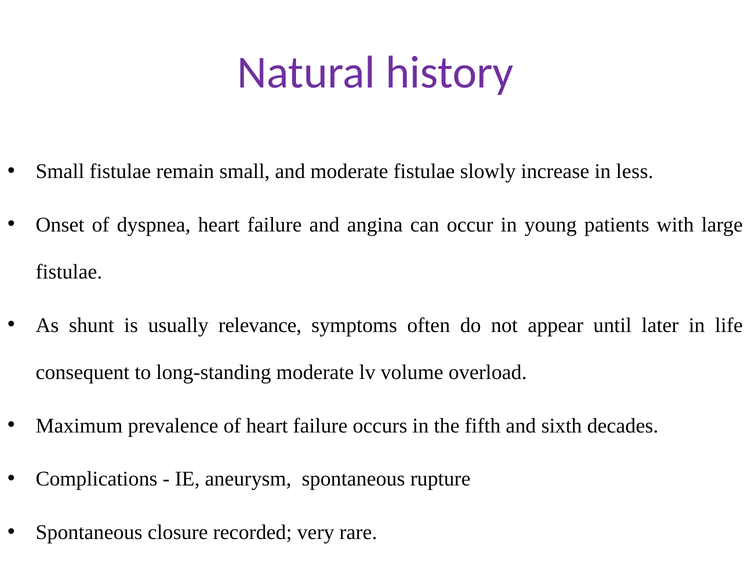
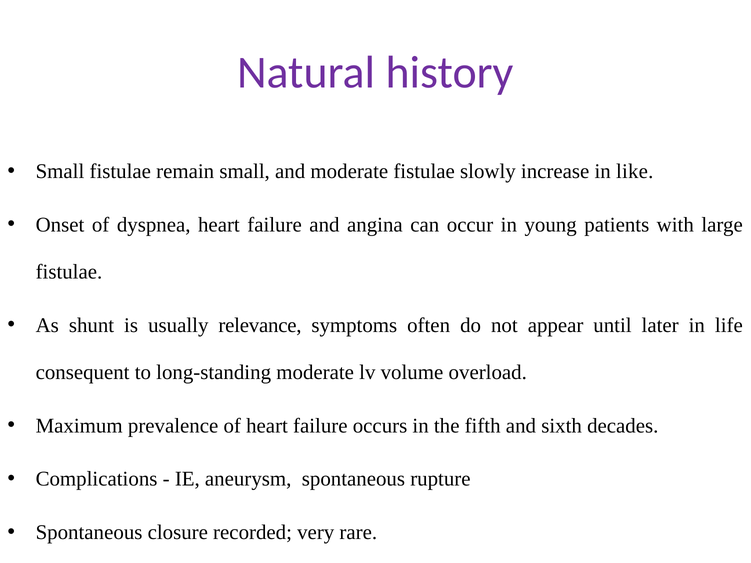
less: less -> like
